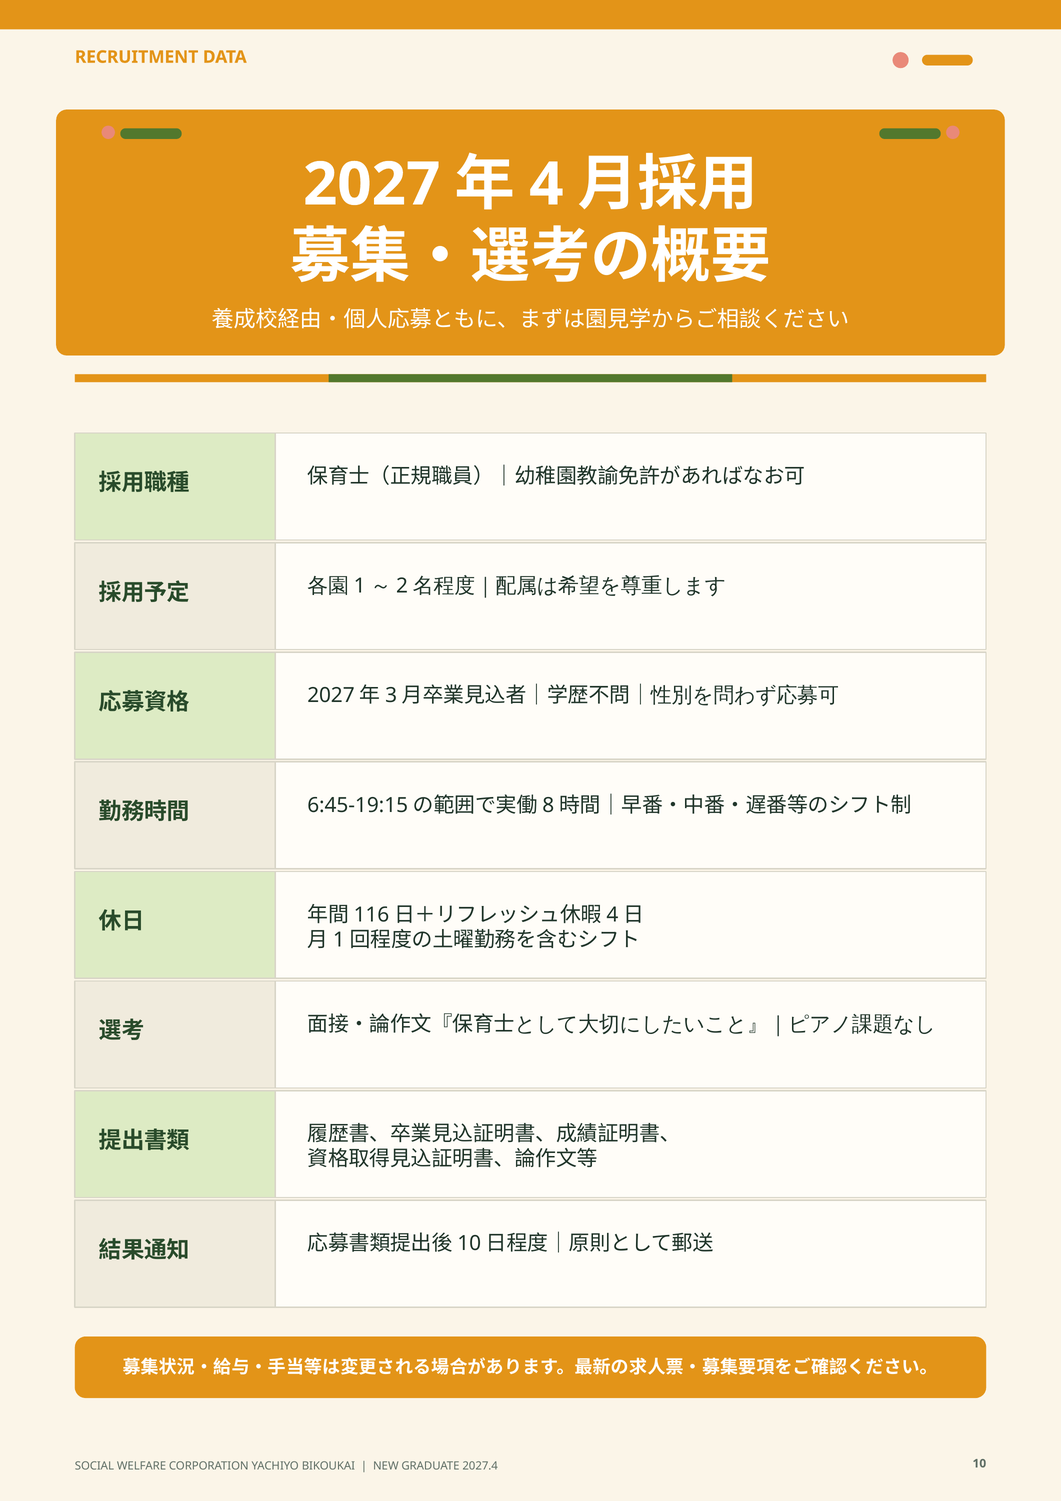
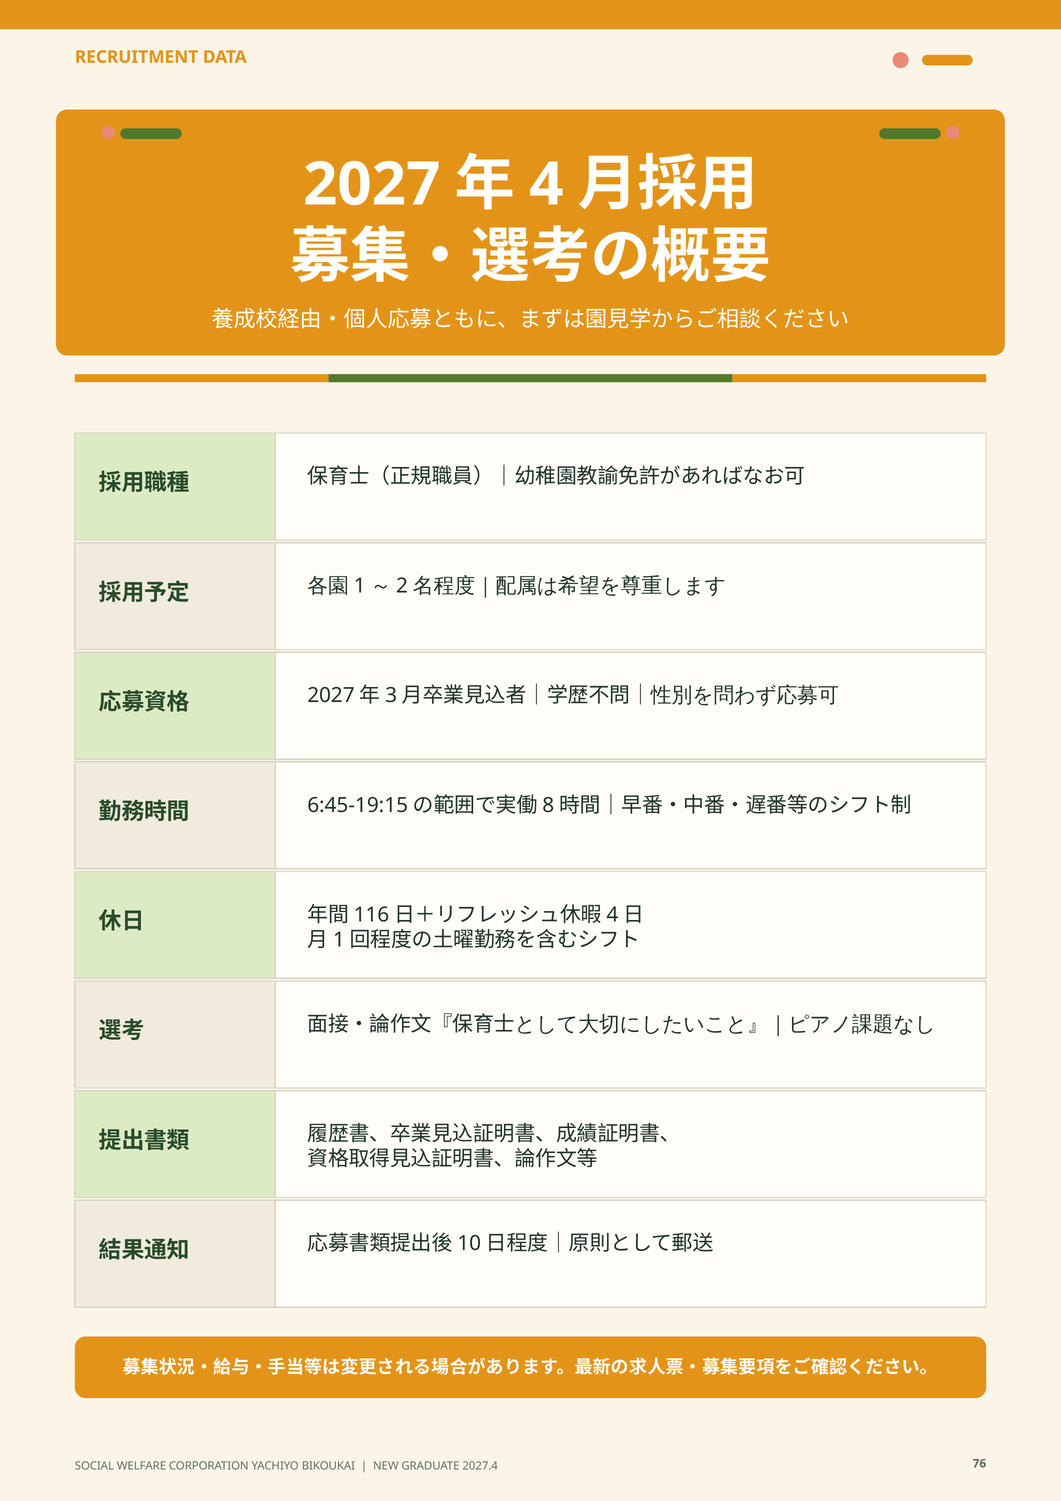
10: 10 -> 76
